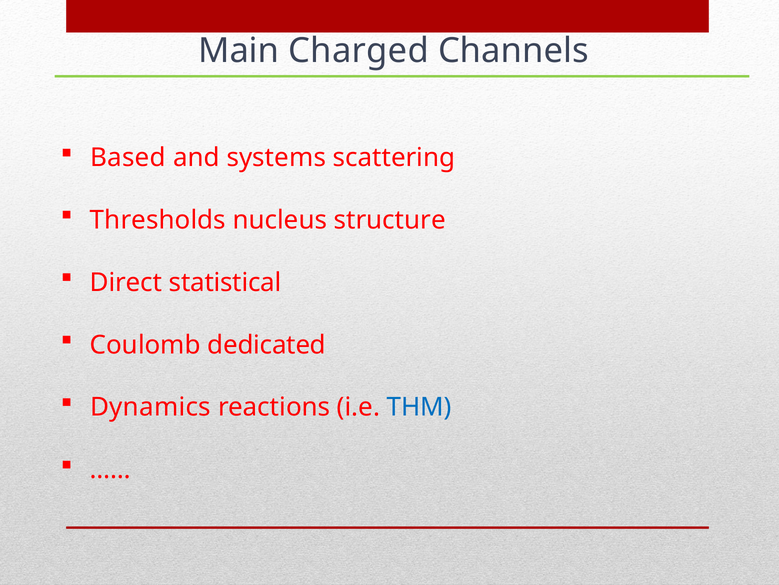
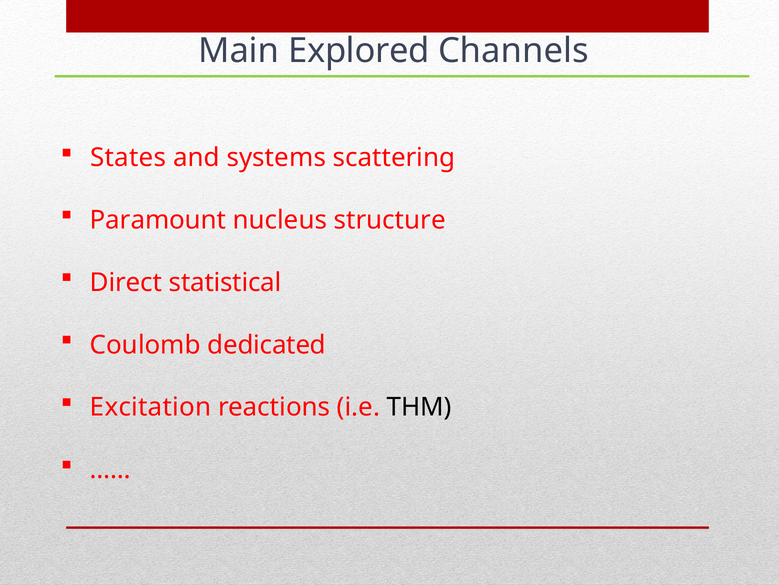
Charged: Charged -> Explored
Based: Based -> States
Thresholds: Thresholds -> Paramount
Dynamics: Dynamics -> Excitation
THM colour: blue -> black
